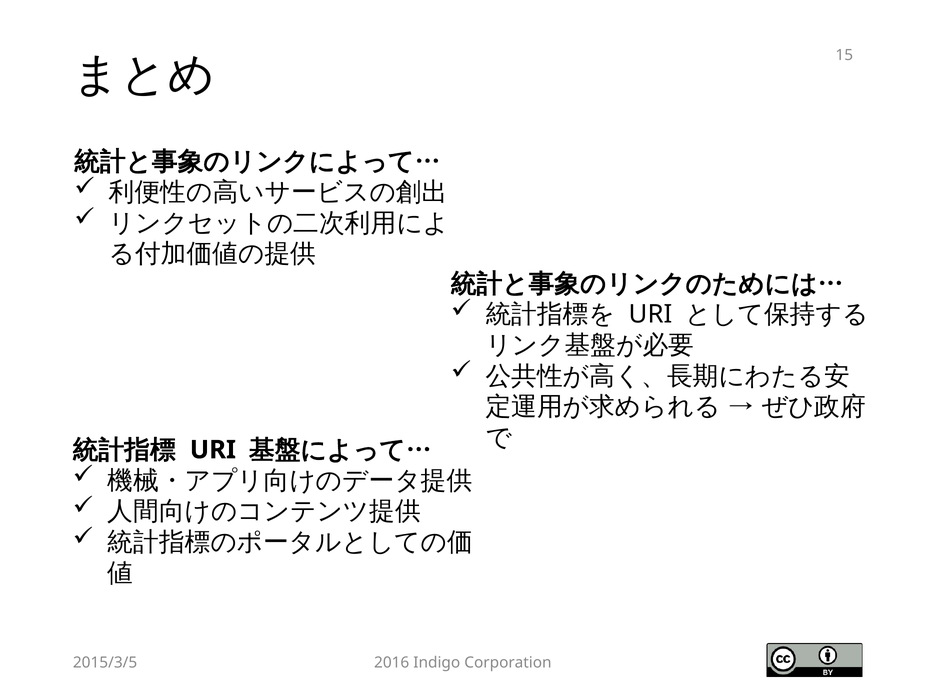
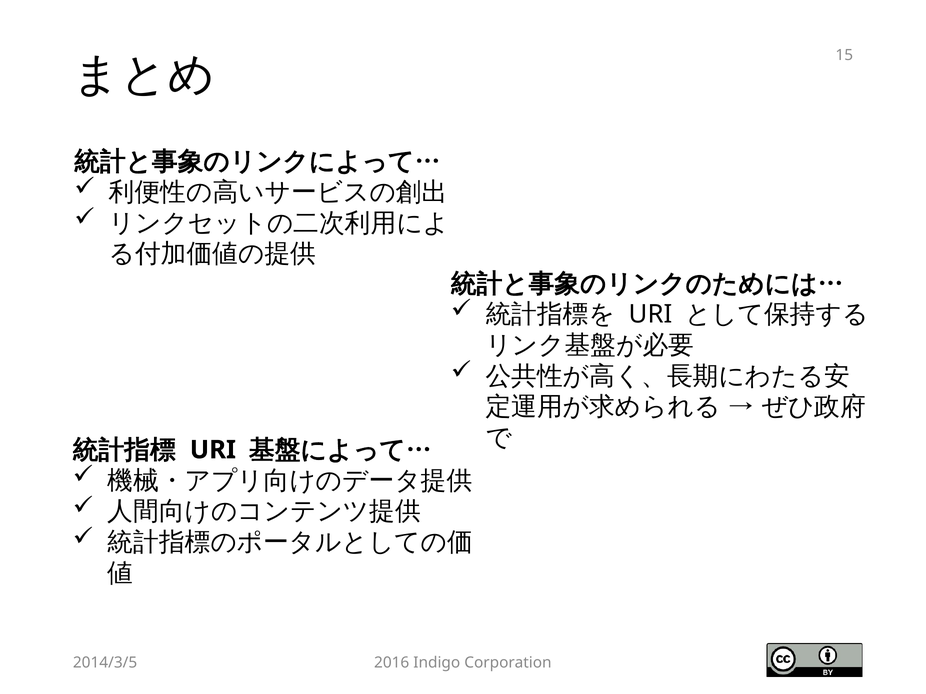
2015/3/5: 2015/3/5 -> 2014/3/5
